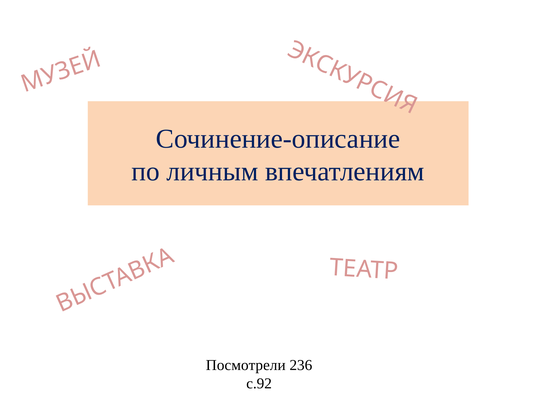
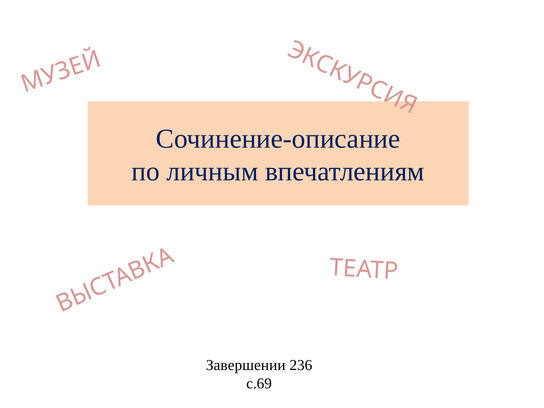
Посмотрели: Посмотрели -> Завершении
с.92: с.92 -> с.69
